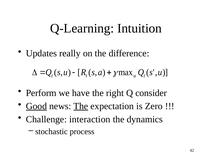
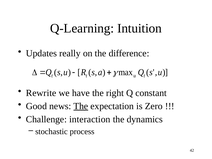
Perform: Perform -> Rewrite
consider: consider -> constant
Good underline: present -> none
